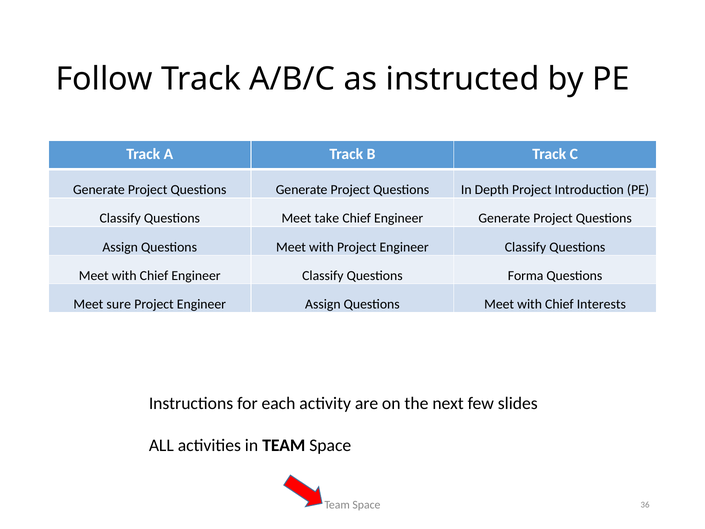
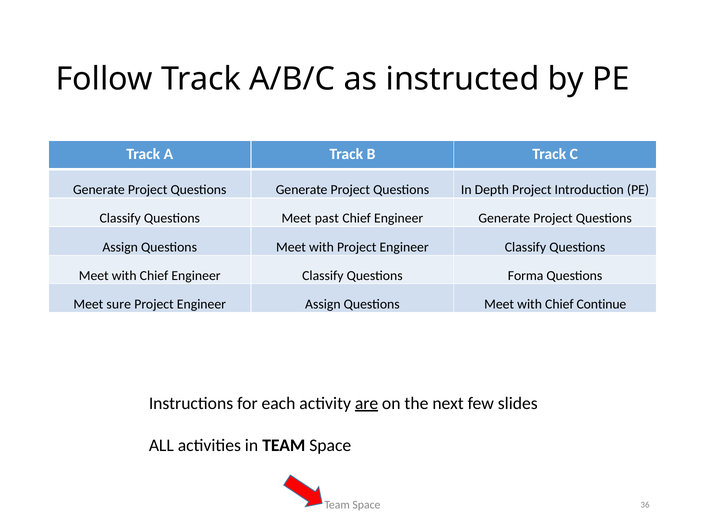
take: take -> past
Interests: Interests -> Continue
are underline: none -> present
